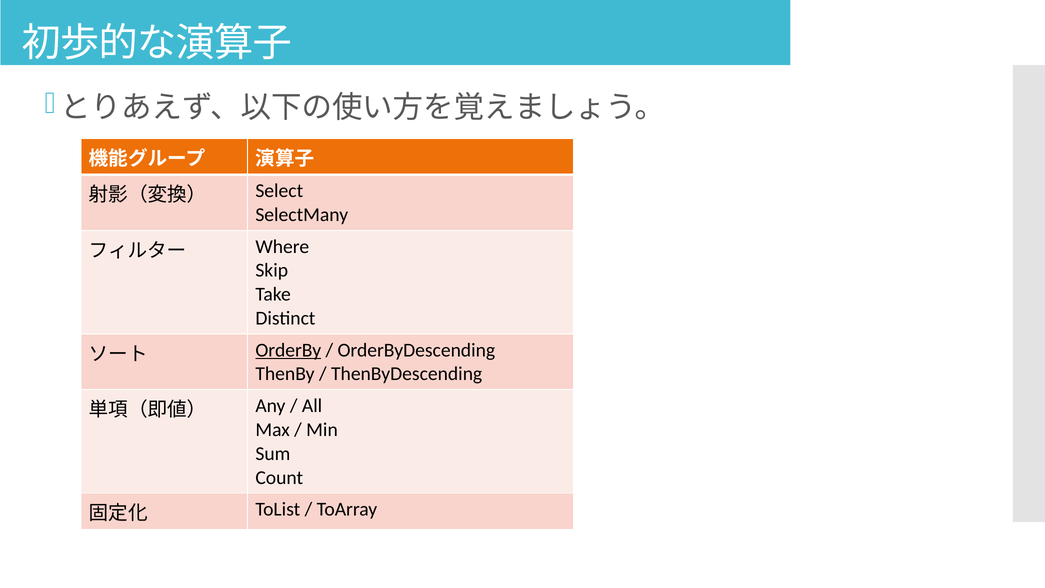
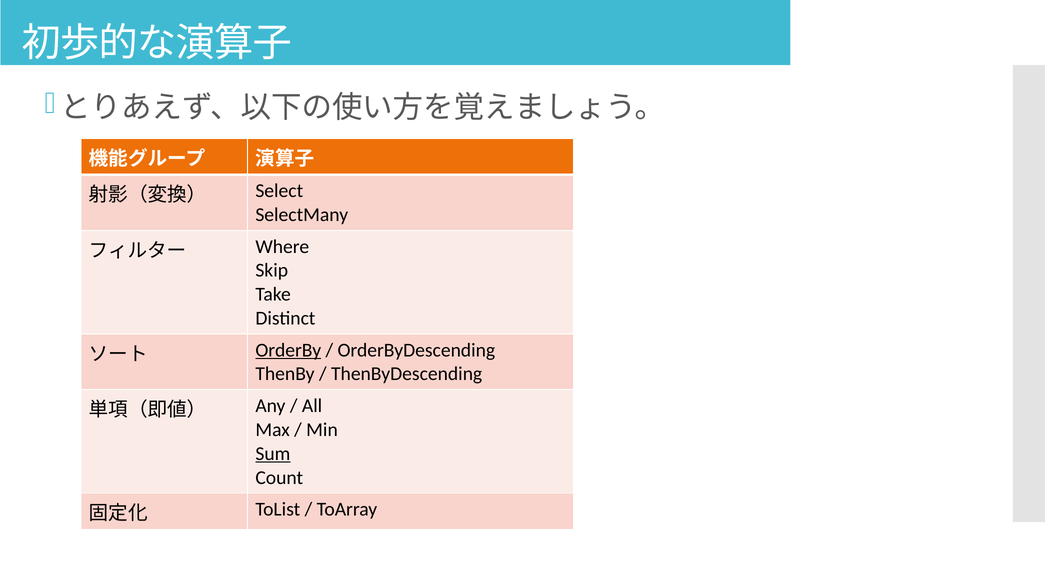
Sum underline: none -> present
